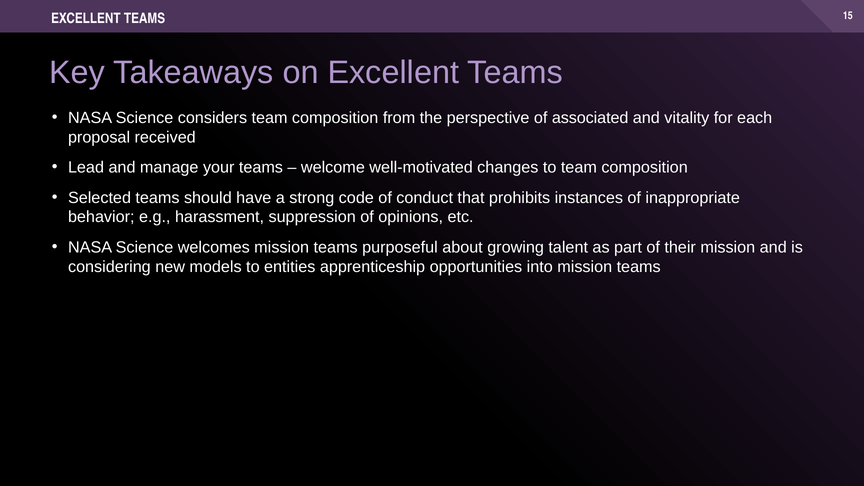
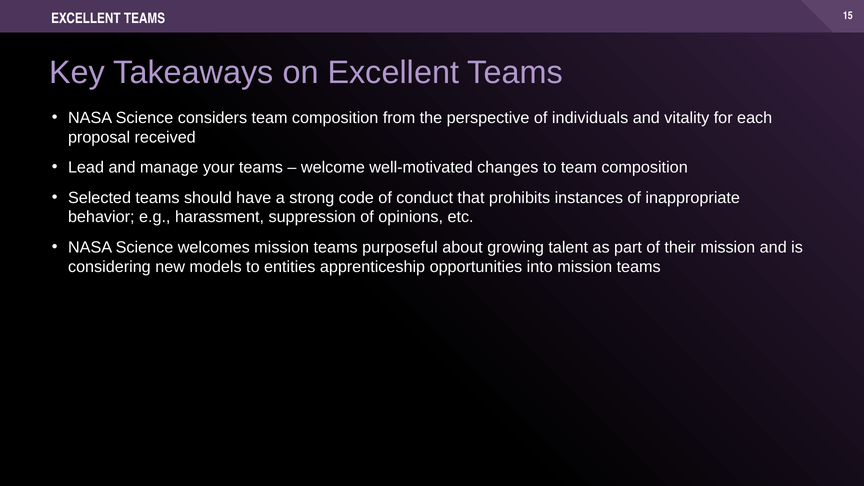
associated: associated -> individuals
